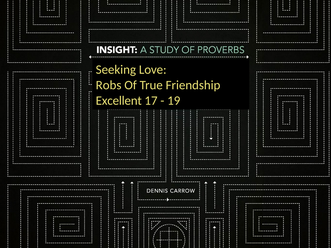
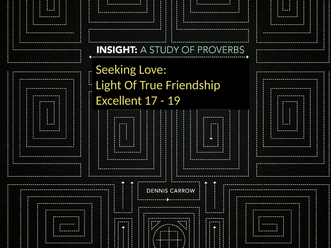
Robs: Robs -> Light
